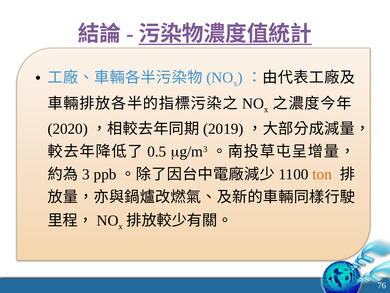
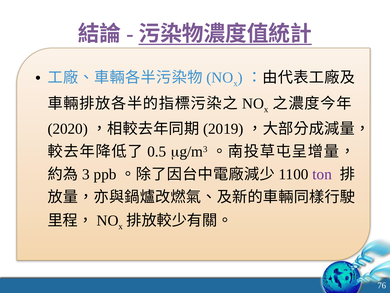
ton colour: orange -> purple
